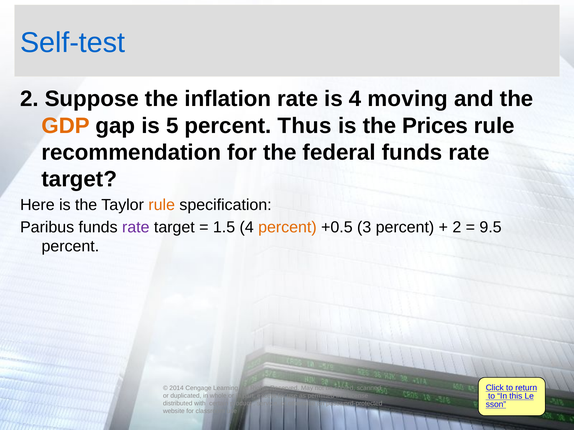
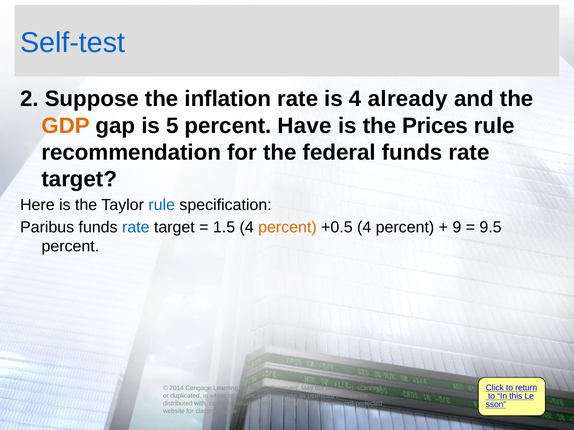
moving: moving -> already
Thus: Thus -> Have
rule at (162, 205) colour: orange -> blue
rate at (136, 227) colour: purple -> blue
+0.5 3: 3 -> 4
2 at (457, 227): 2 -> 9
